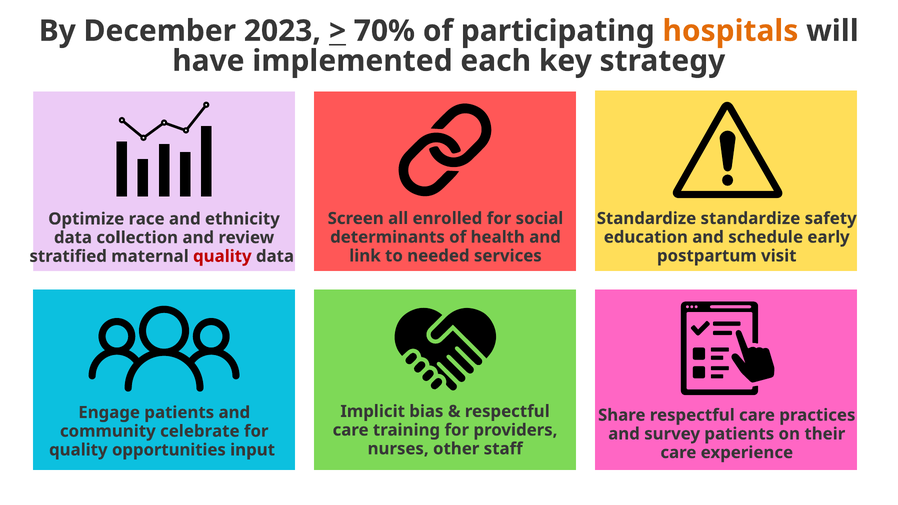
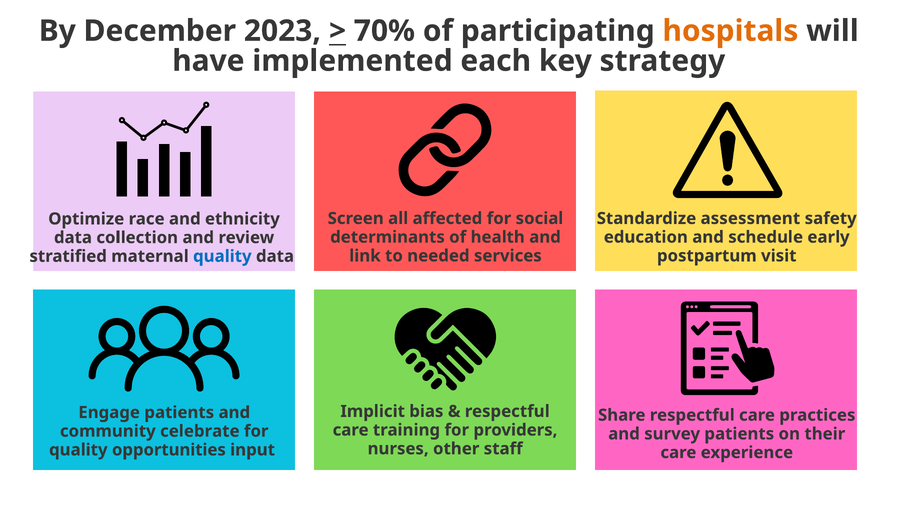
enrolled: enrolled -> affected
Standardize standardize: standardize -> assessment
quality at (222, 256) colour: red -> blue
